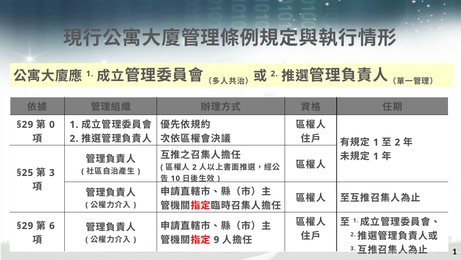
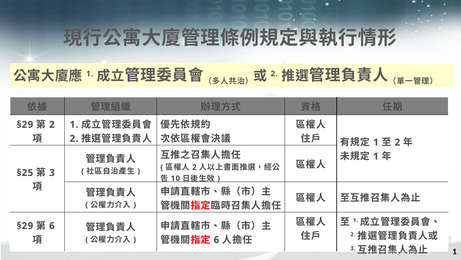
0 at (52, 124): 0 -> 2
9 at (216, 239): 9 -> 6
